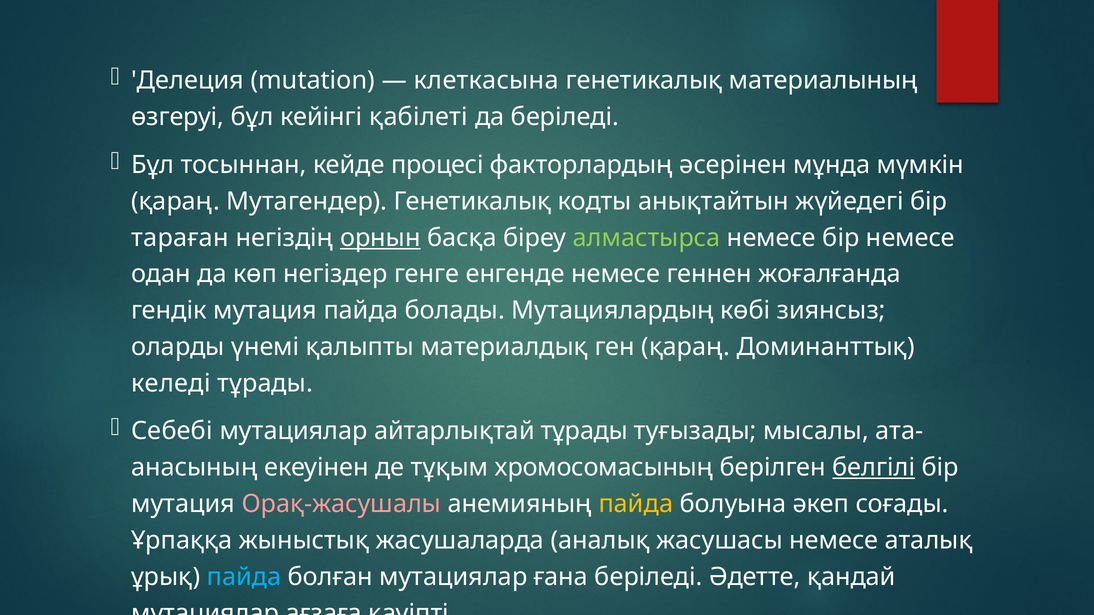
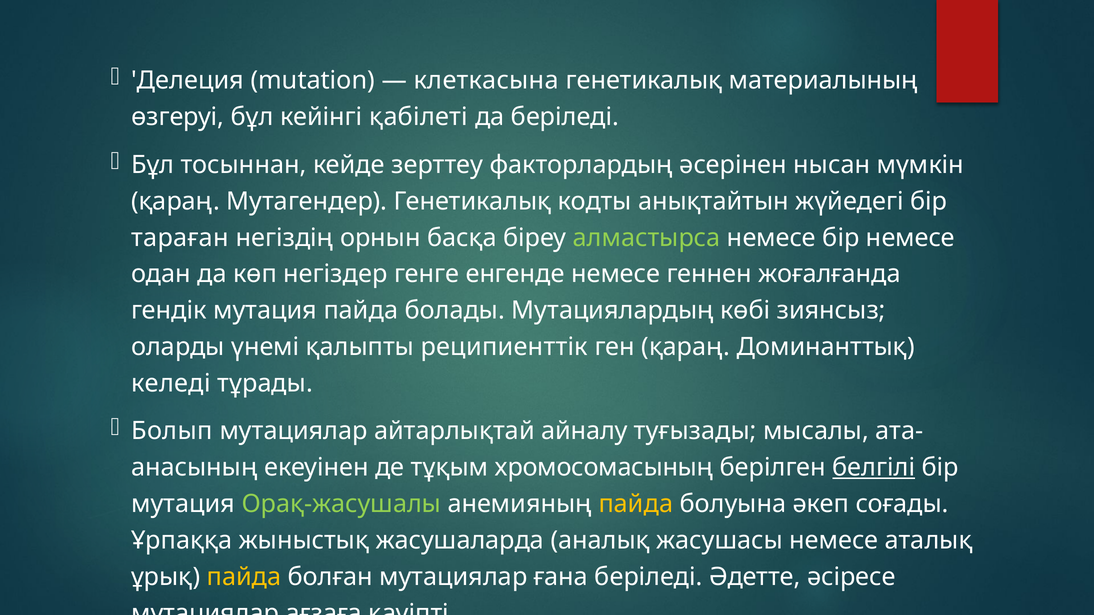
процесі: процесі -> зерттеу
мұнда: мұнда -> нысан
орнын underline: present -> none
материалдық: материалдық -> реципиенттік
Себебі: Себебі -> Болып
айтарлықтай тұрады: тұрады -> айналу
Орақ-жасушалы colour: pink -> light green
пайда at (244, 577) colour: light blue -> yellow
қандай: қандай -> әсіресе
